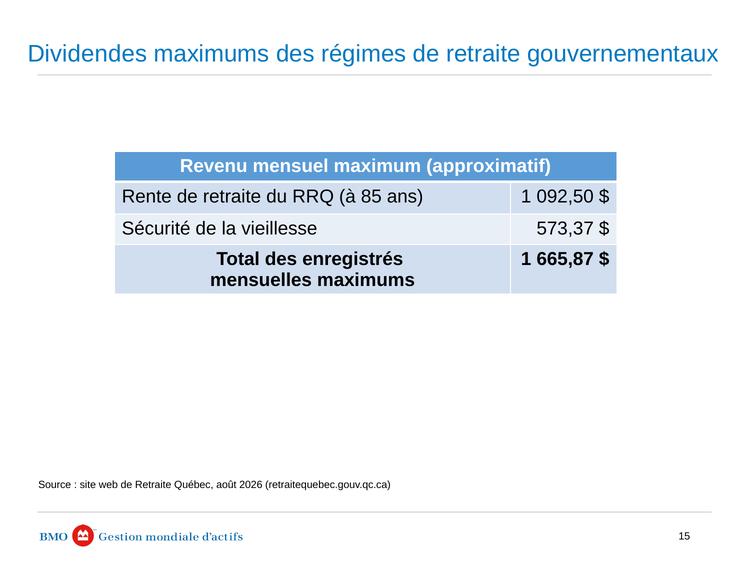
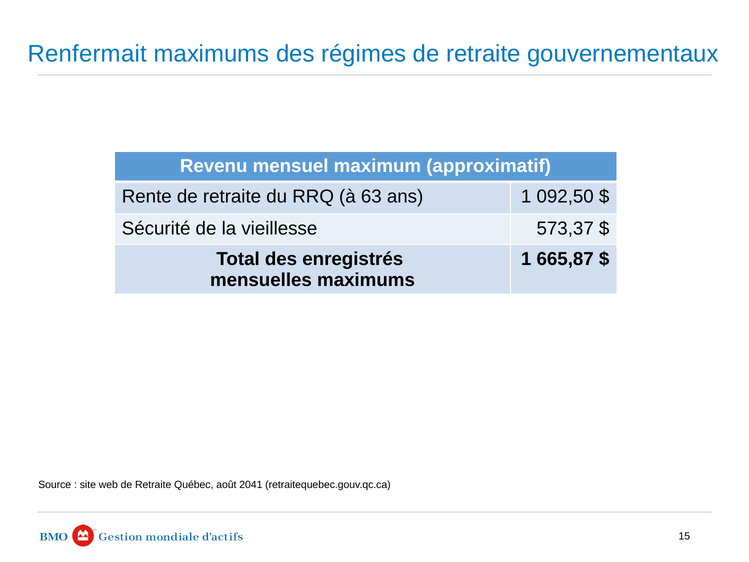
Dividendes: Dividendes -> Renfermait
85: 85 -> 63
2026: 2026 -> 2041
